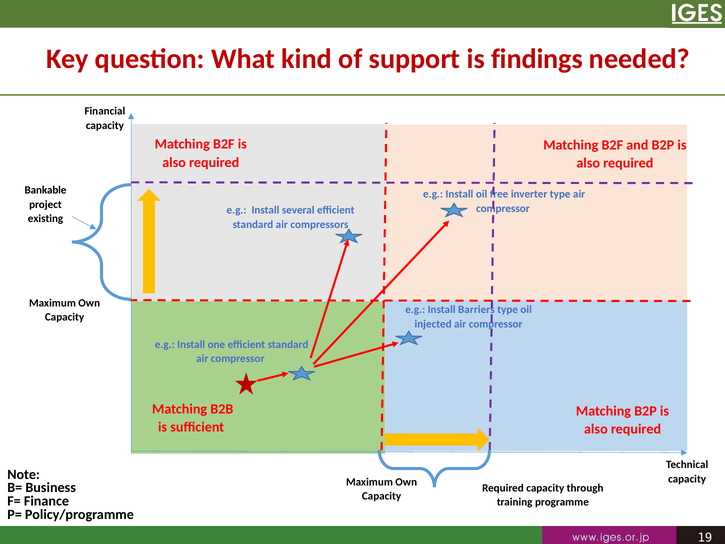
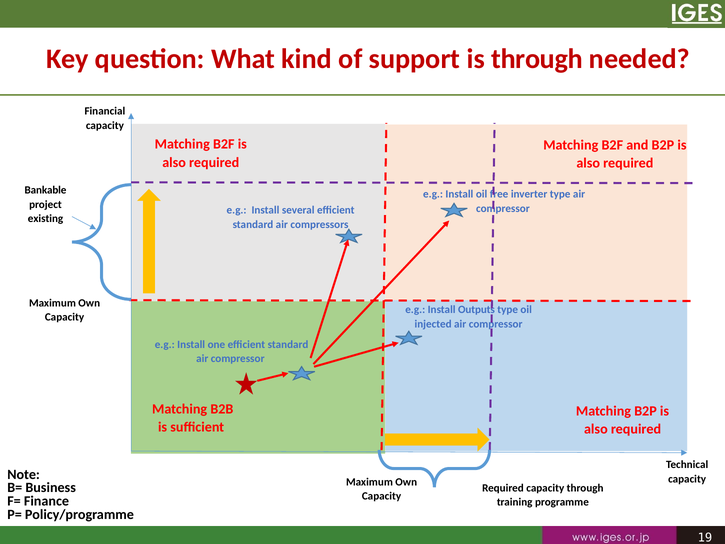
is findings: findings -> through
Barriers: Barriers -> Outputs
